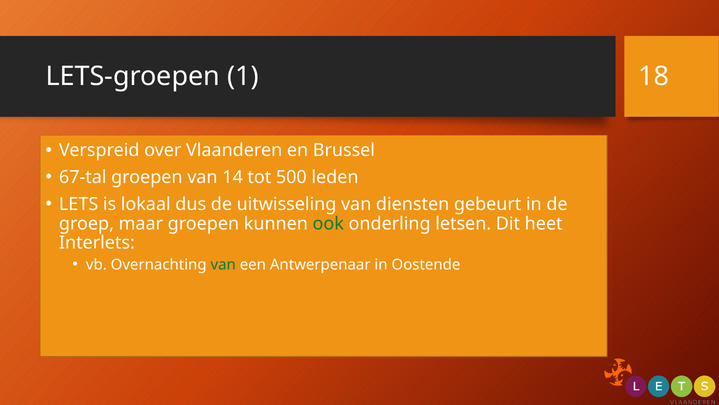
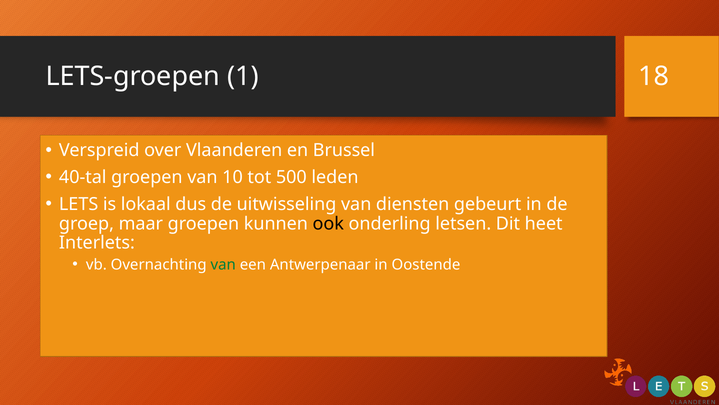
67-tal: 67-tal -> 40-tal
14: 14 -> 10
ook colour: green -> black
